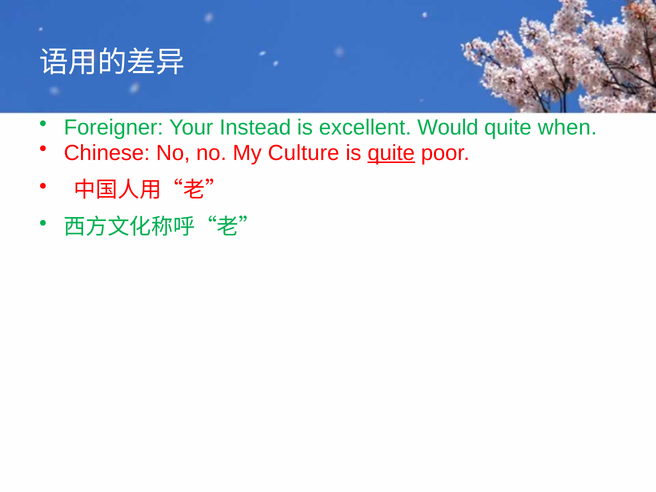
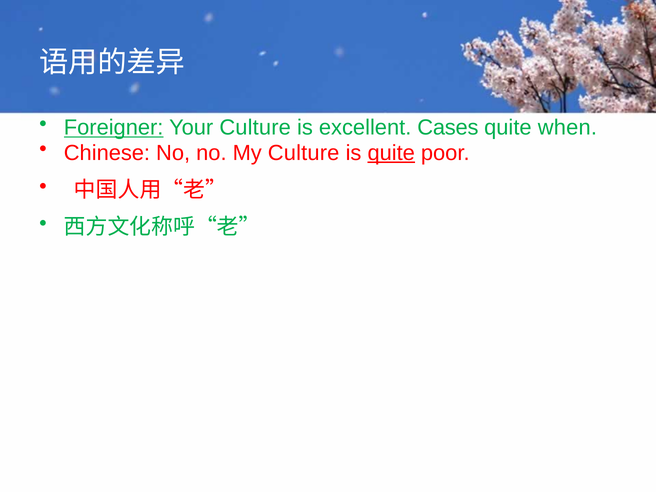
Foreigner underline: none -> present
Your Instead: Instead -> Culture
Would: Would -> Cases
